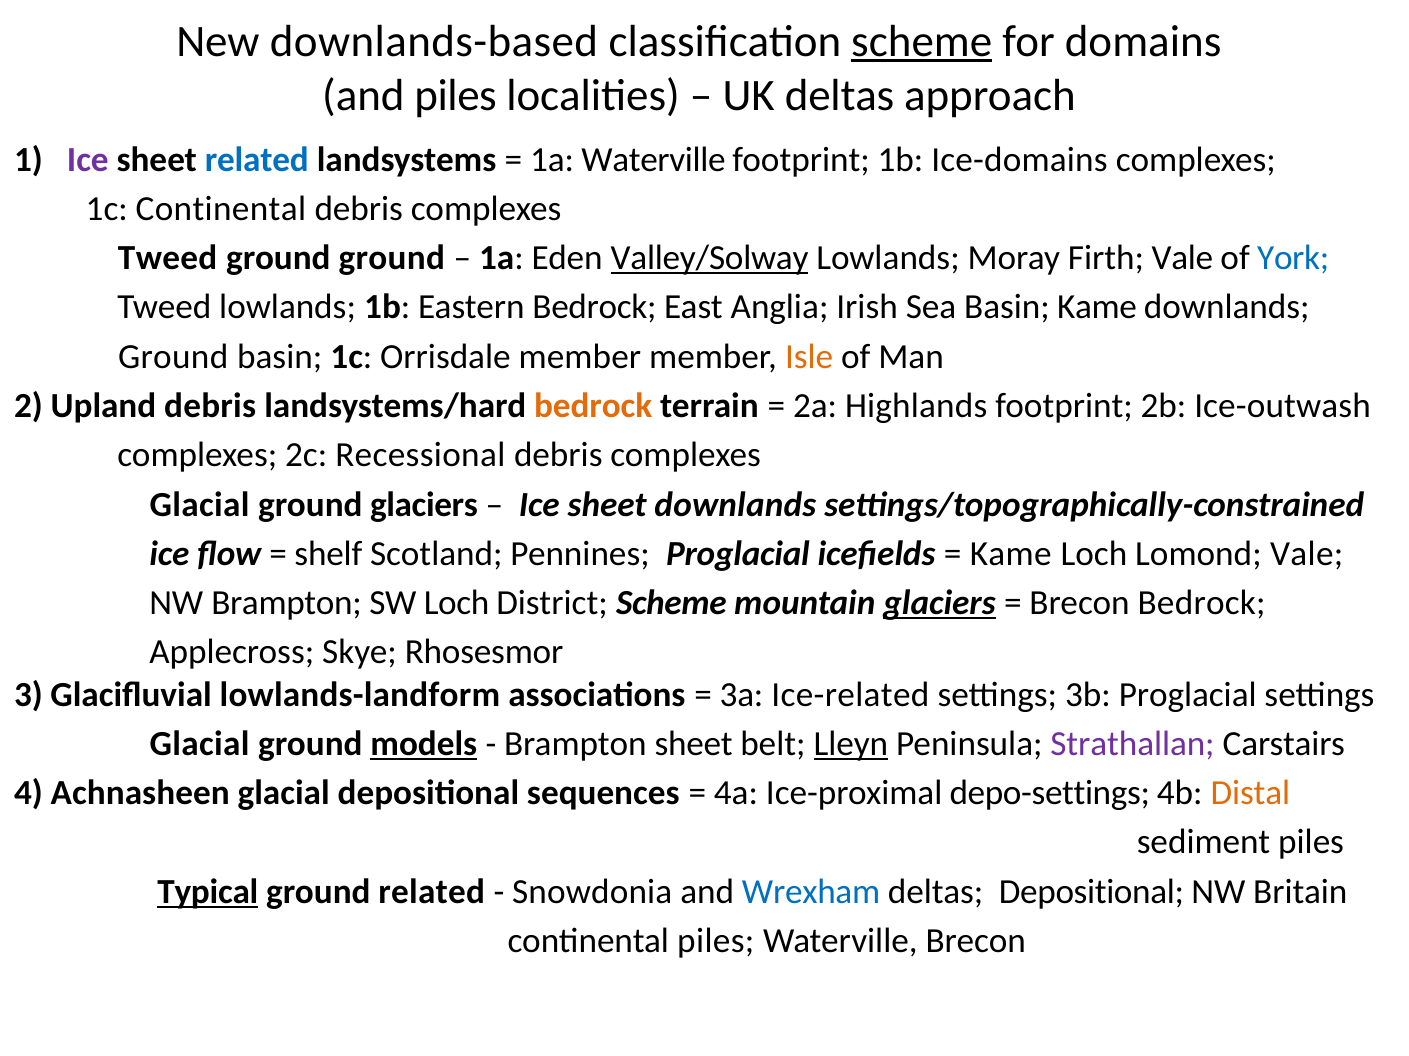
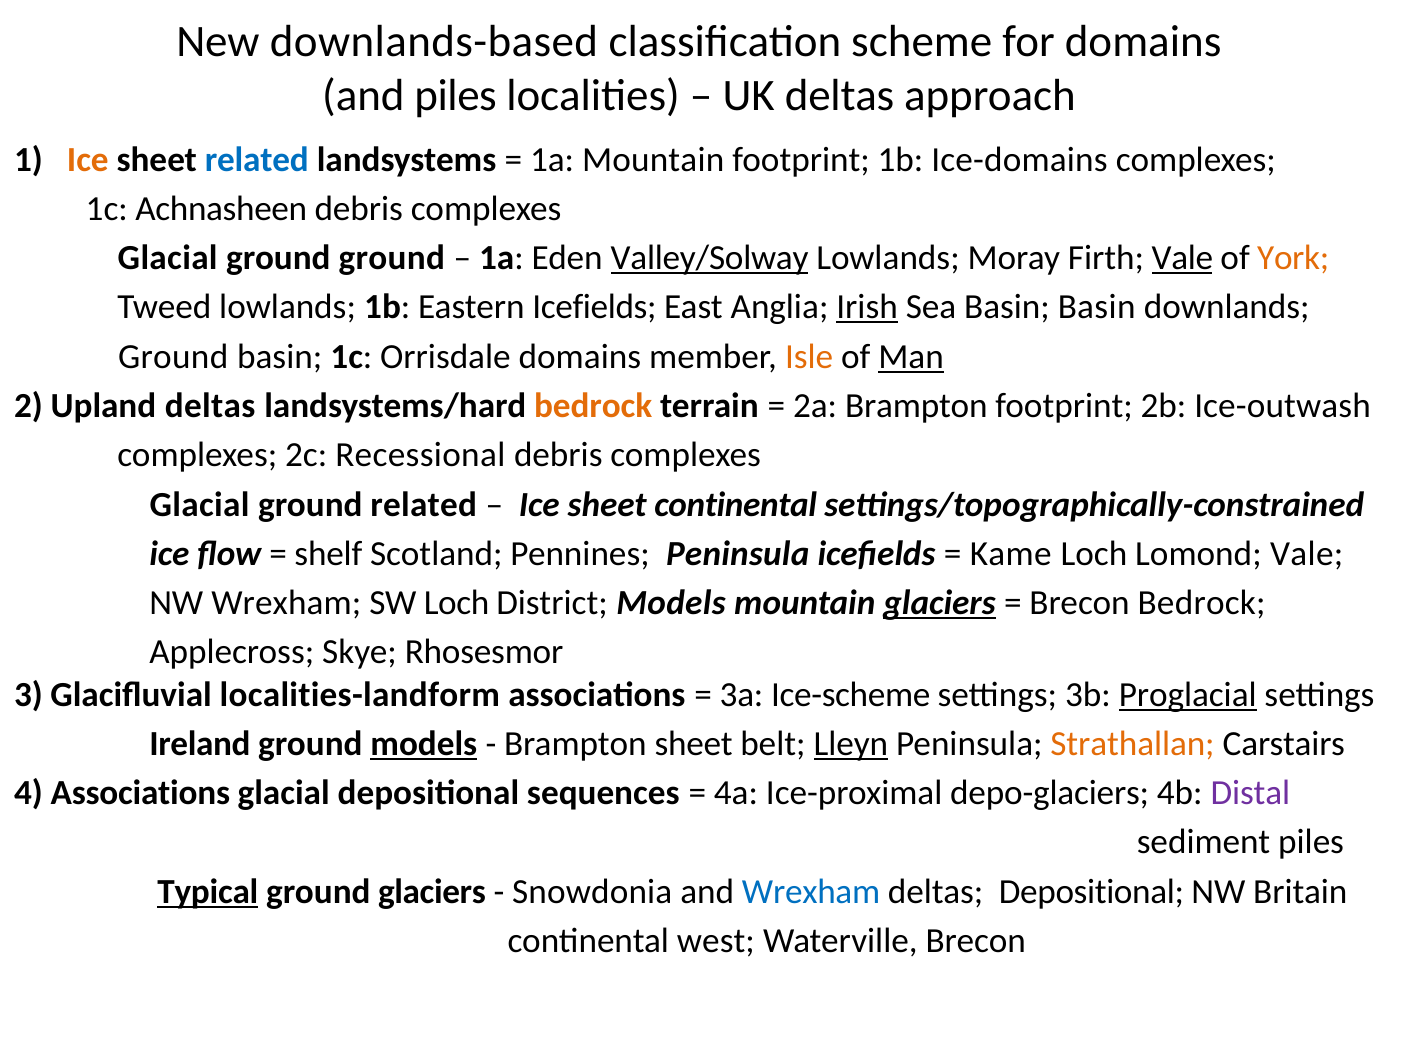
scheme at (922, 41) underline: present -> none
Ice at (88, 160) colour: purple -> orange
1a Waterville: Waterville -> Mountain
1c Continental: Continental -> Achnasheen
Tweed at (168, 258): Tweed -> Glacial
Vale at (1182, 258) underline: none -> present
York colour: blue -> orange
Eastern Bedrock: Bedrock -> Icefields
Irish underline: none -> present
Basin Kame: Kame -> Basin
Orrisdale member: member -> domains
Man underline: none -> present
Upland debris: debris -> deltas
2a Highlands: Highlands -> Brampton
ground glaciers: glaciers -> related
sheet downlands: downlands -> continental
Pennines Proglacial: Proglacial -> Peninsula
NW Brampton: Brampton -> Wrexham
District Scheme: Scheme -> Models
lowlands-landform: lowlands-landform -> localities-landform
Ice-related: Ice-related -> Ice-scheme
Proglacial at (1188, 695) underline: none -> present
Glacial at (200, 744): Glacial -> Ireland
Strathallan colour: purple -> orange
4 Achnasheen: Achnasheen -> Associations
depo-settings: depo-settings -> depo-glaciers
Distal colour: orange -> purple
ground related: related -> glaciers
continental piles: piles -> west
